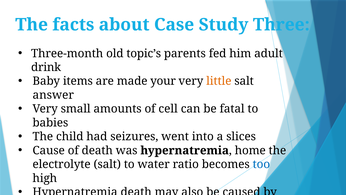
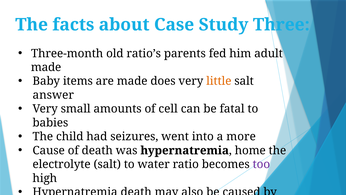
topic’s: topic’s -> ratio’s
drink at (46, 67): drink -> made
your: your -> does
slices: slices -> more
too colour: blue -> purple
